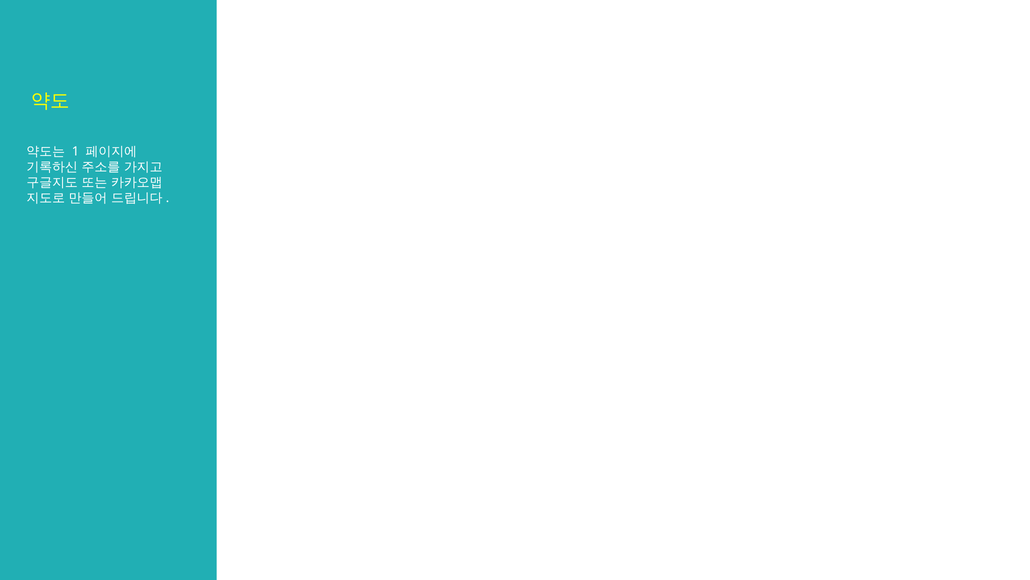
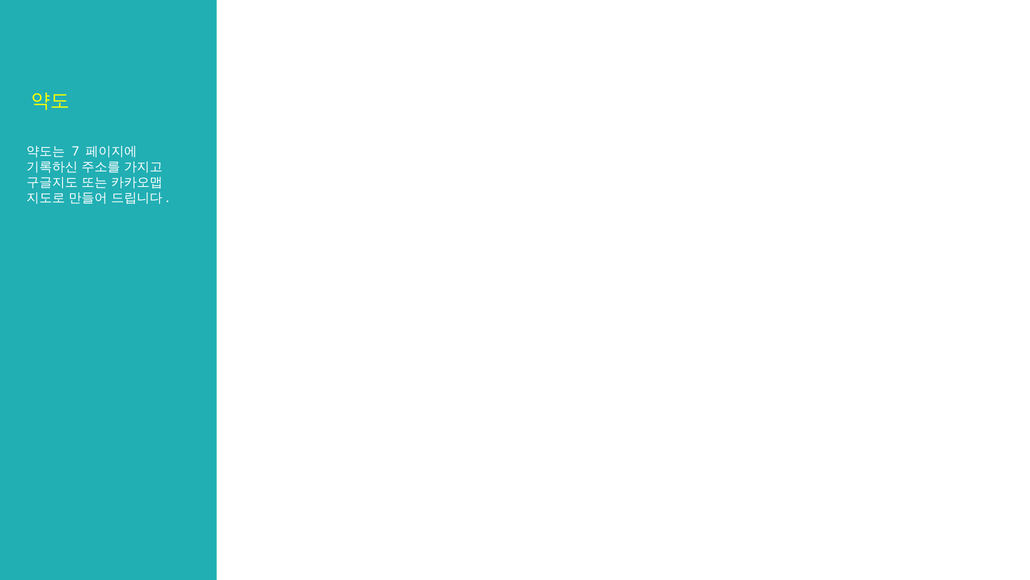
1: 1 -> 7
